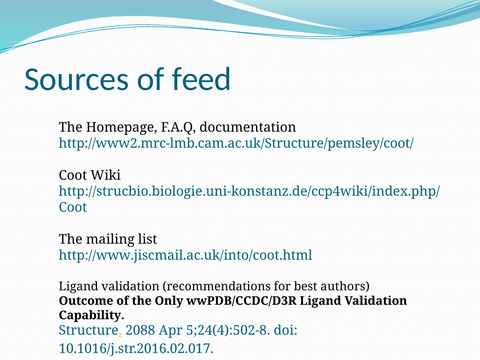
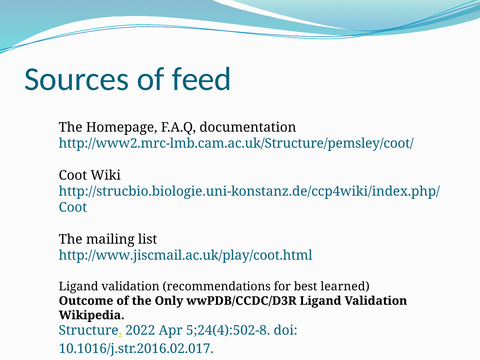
http://www.jiscmail.ac.uk/into/coot.html: http://www.jiscmail.ac.uk/into/coot.html -> http://www.jiscmail.ac.uk/play/coot.html
authors: authors -> learned
Capability: Capability -> Wikipedia
2088: 2088 -> 2022
